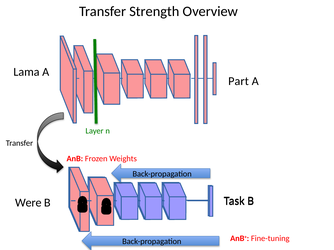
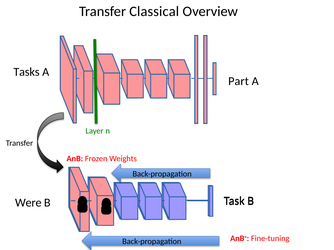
Strength: Strength -> Classical
Lama: Lama -> Tasks
